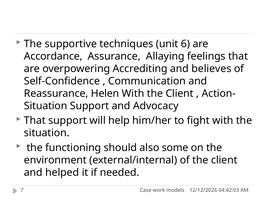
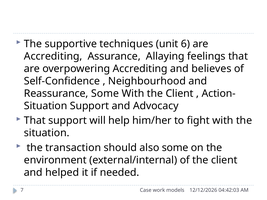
Accordance at (53, 56): Accordance -> Accrediting
Communication: Communication -> Neighbourhood
Reassurance Helen: Helen -> Some
functioning: functioning -> transaction
